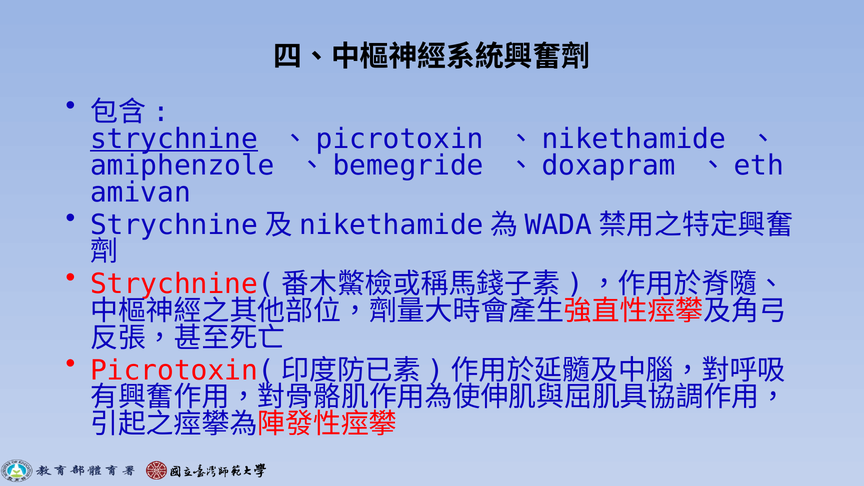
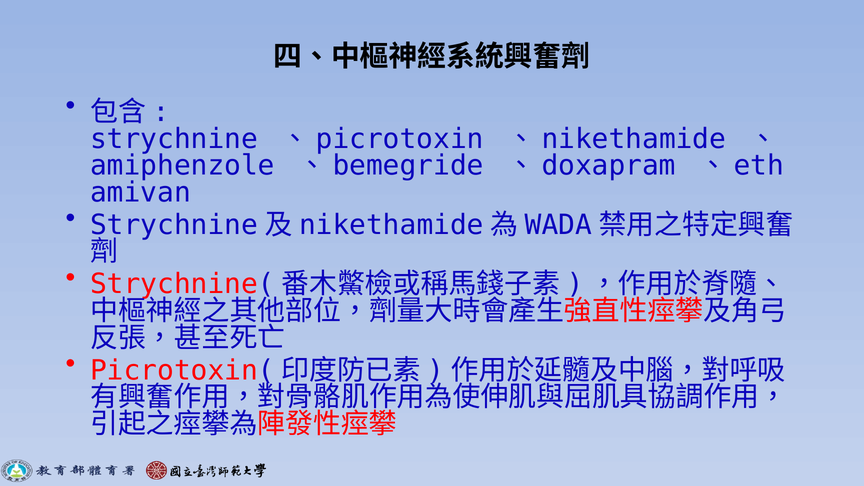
strychnine underline: present -> none
